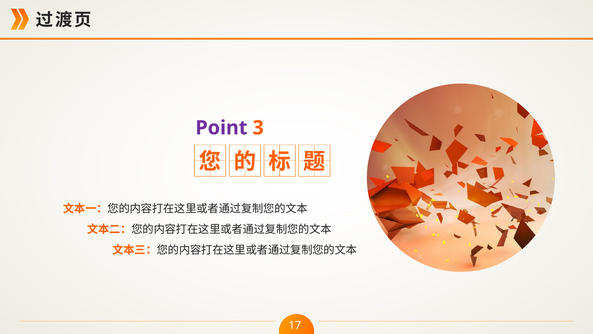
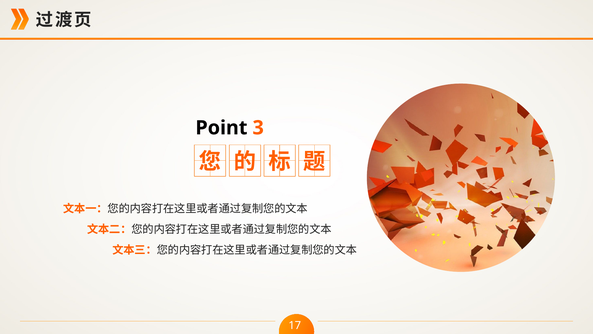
Point colour: purple -> black
